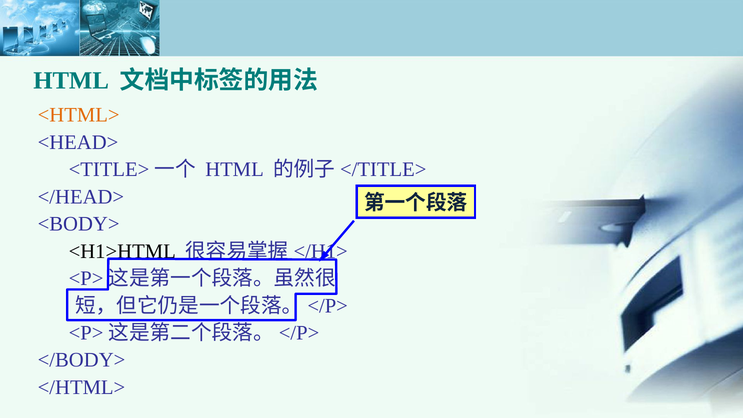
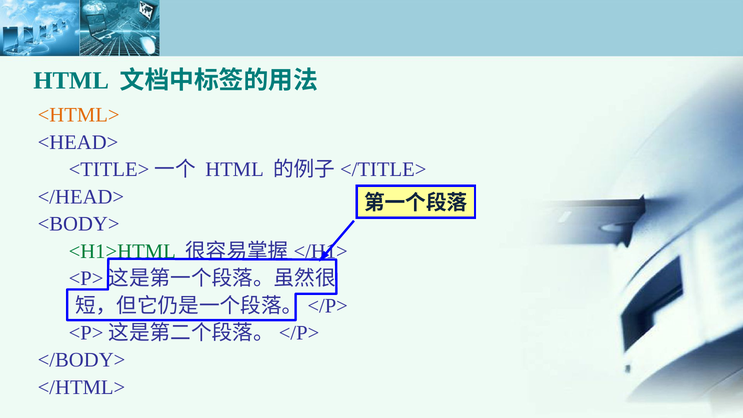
<H1>HTML colour: black -> green
